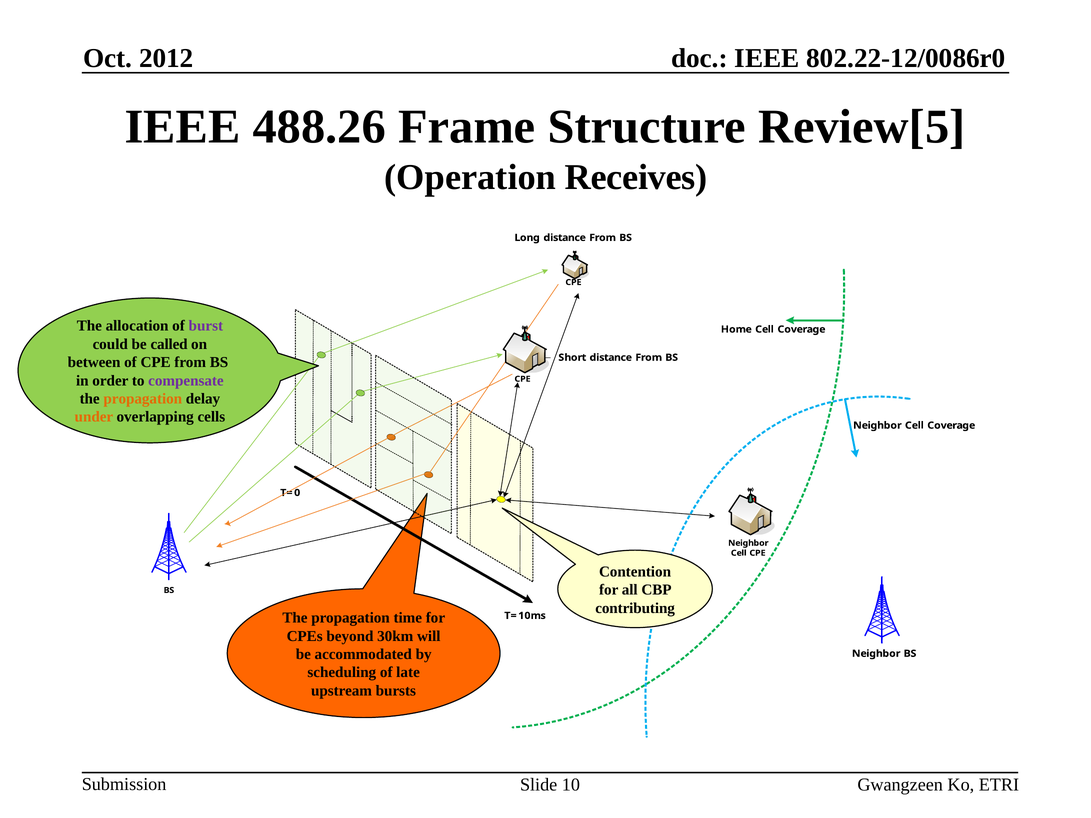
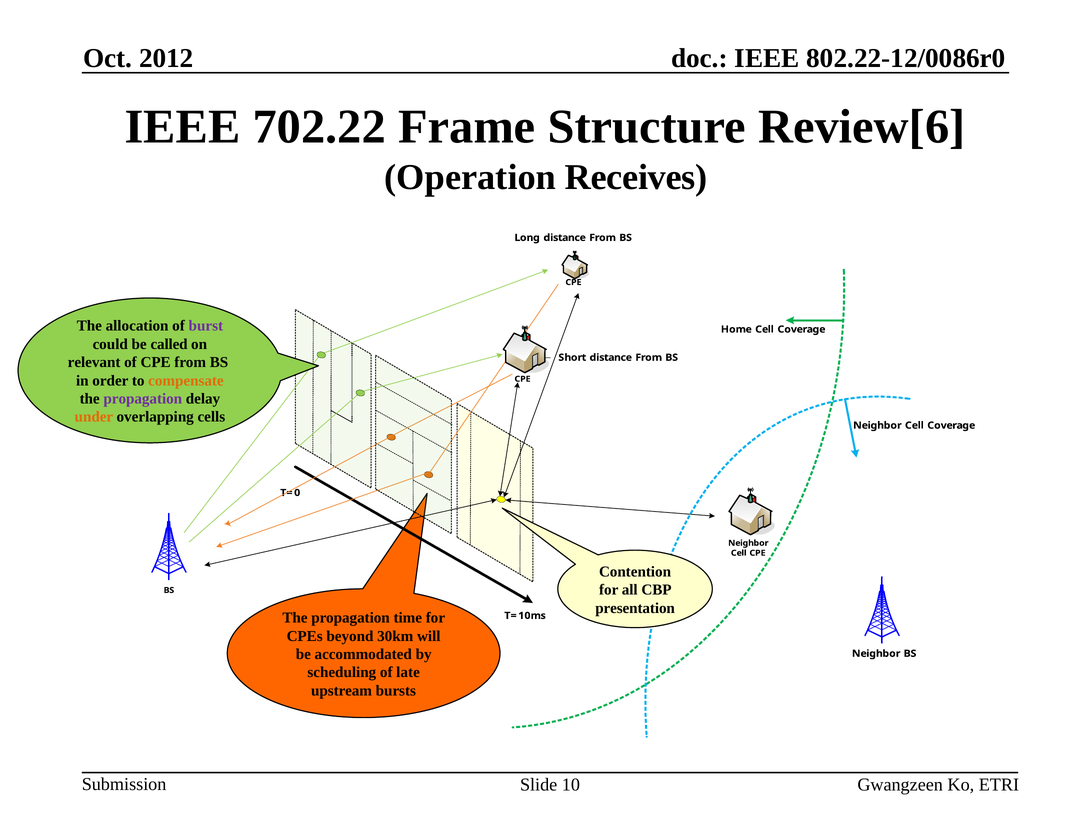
488.26: 488.26 -> 702.22
Review[5: Review[5 -> Review[6
between: between -> relevant
compensate colour: purple -> orange
propagation at (143, 399) colour: orange -> purple
contributing: contributing -> presentation
